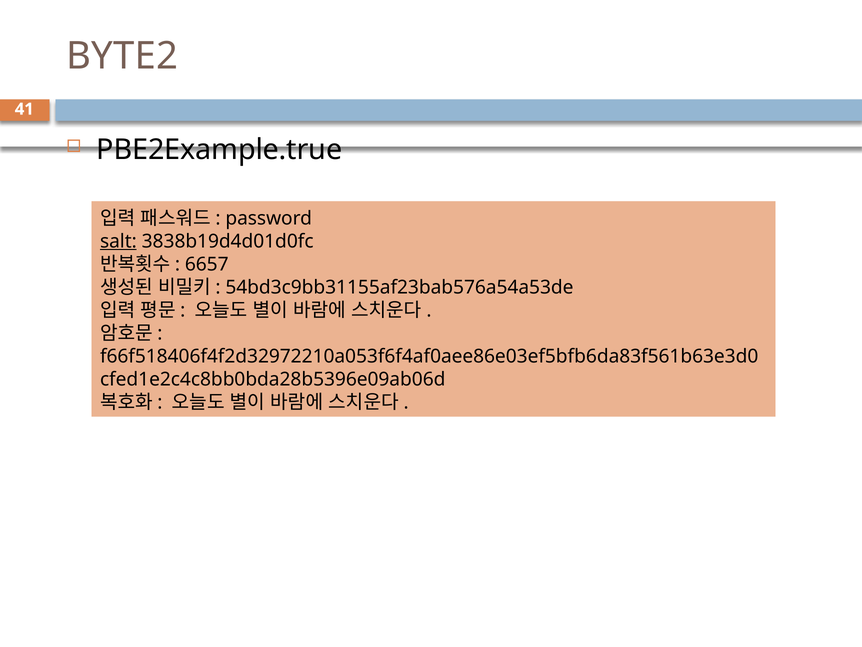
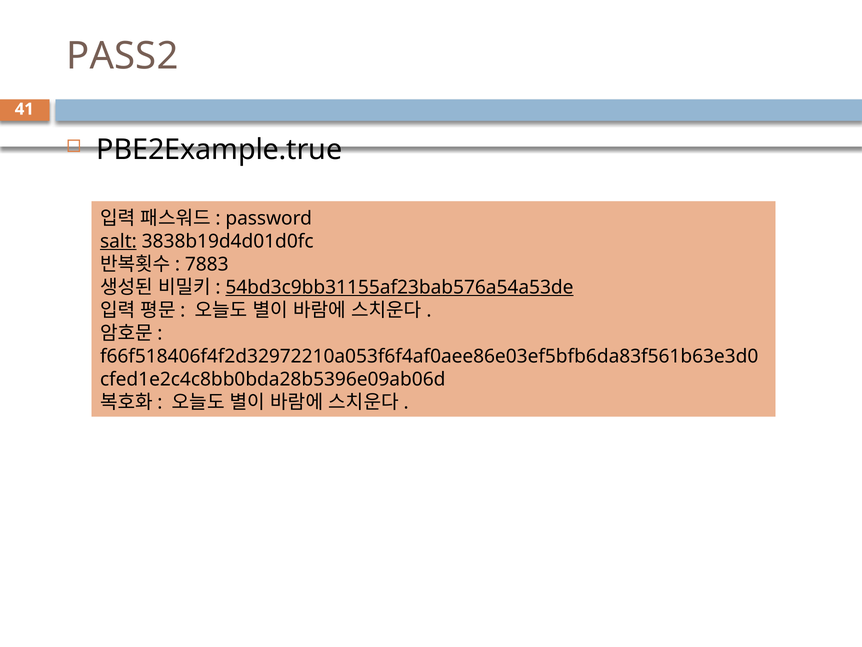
BYTE2: BYTE2 -> PASS2
6657: 6657 -> 7883
54bd3c9bb31155af23bab576a54a53de underline: none -> present
